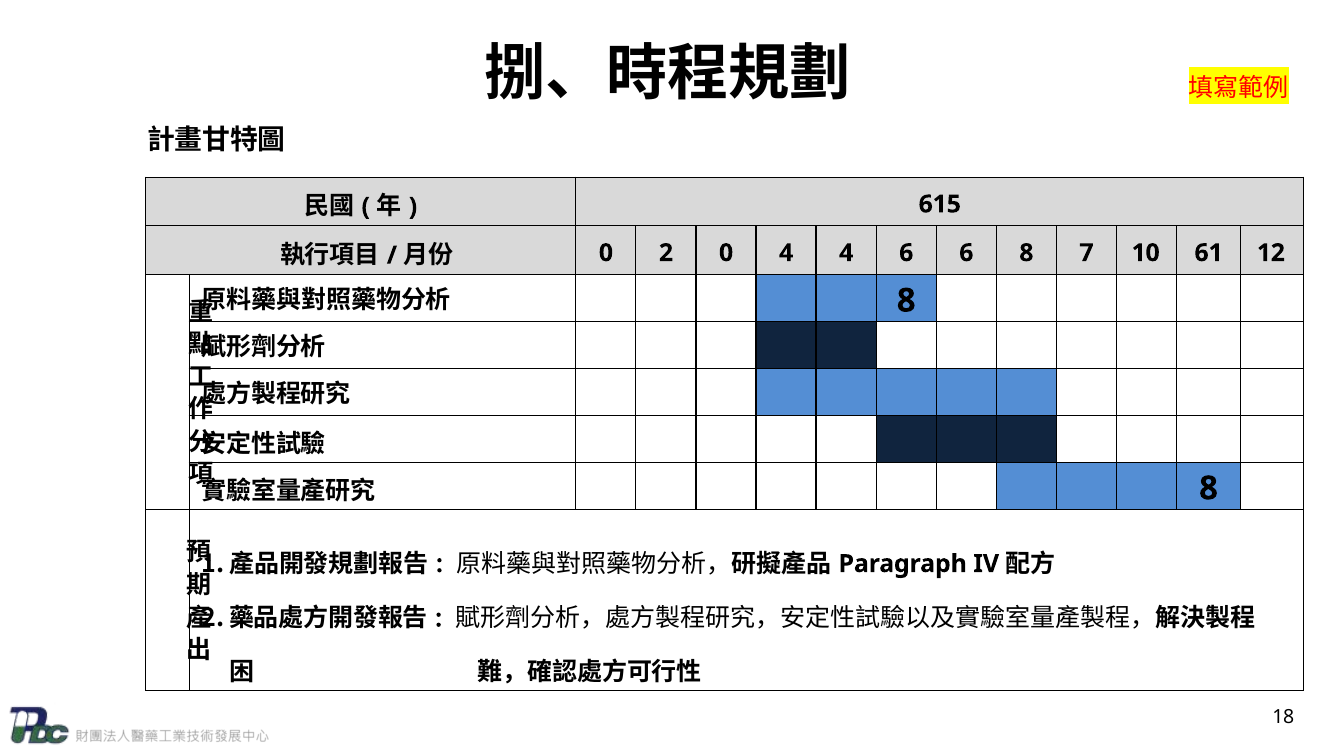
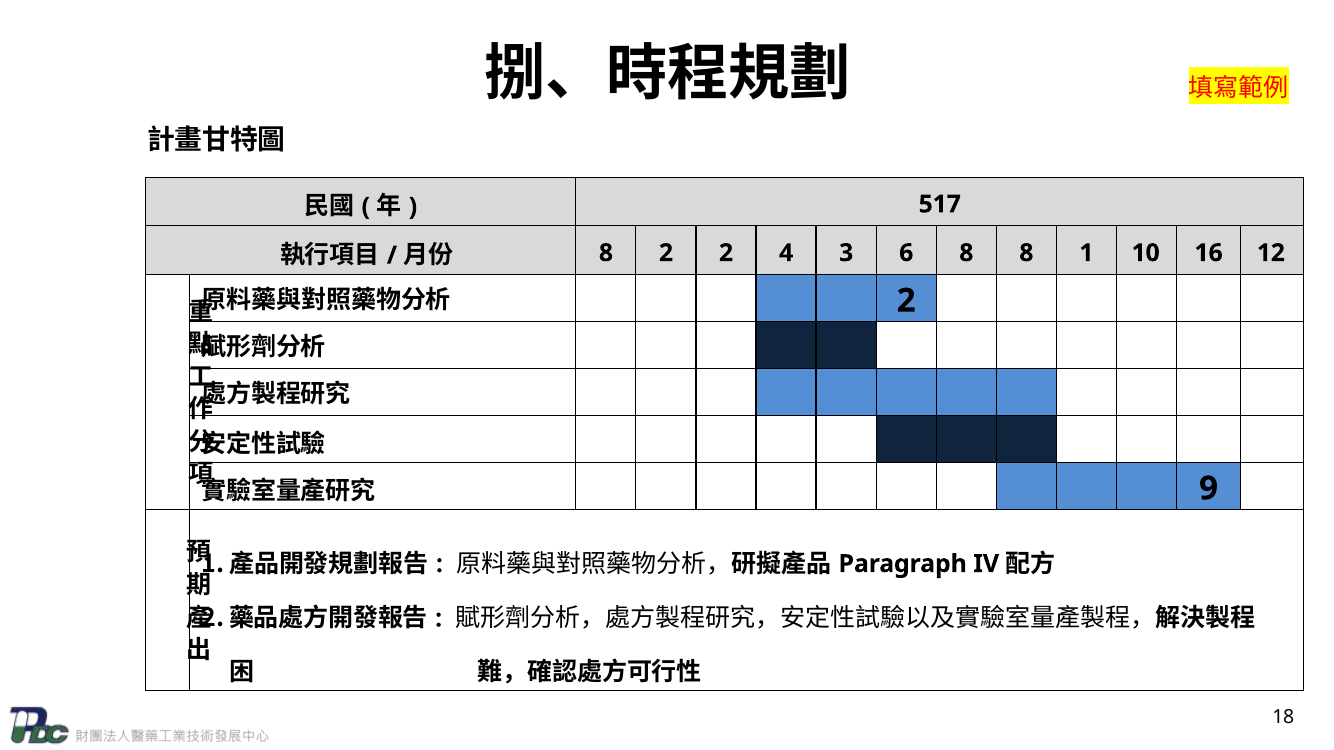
615: 615 -> 517
0 at (606, 253): 0 -> 8
2 0: 0 -> 2
4 4: 4 -> 3
6 6: 6 -> 8
7: 7 -> 1
61: 61 -> 16
8 at (906, 301): 8 -> 2
8 at (1209, 489): 8 -> 9
